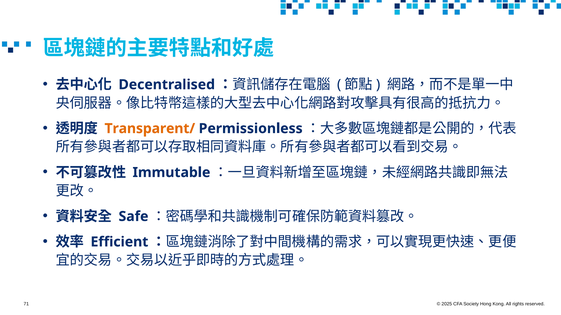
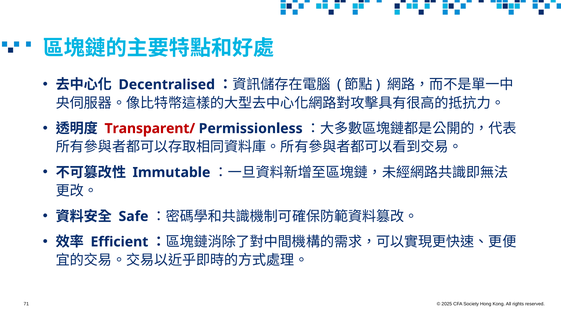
Transparent/ colour: orange -> red
